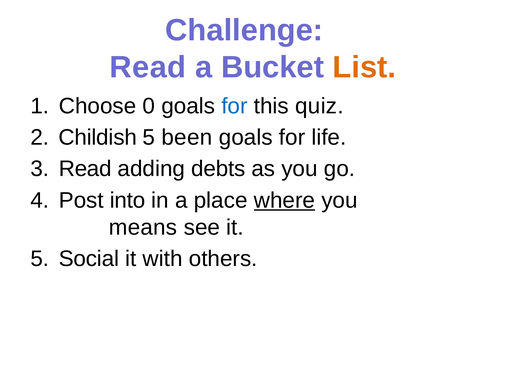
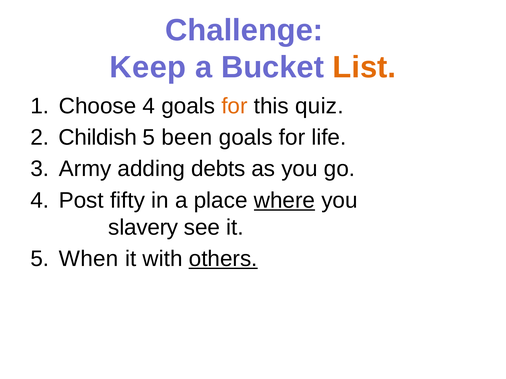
Read at (148, 68): Read -> Keep
Choose 0: 0 -> 4
for at (234, 106) colour: blue -> orange
Read at (85, 169): Read -> Army
into: into -> fifty
means: means -> slavery
Social: Social -> When
others underline: none -> present
